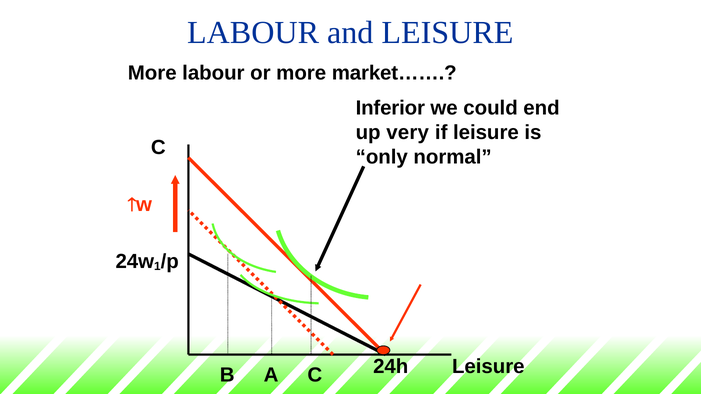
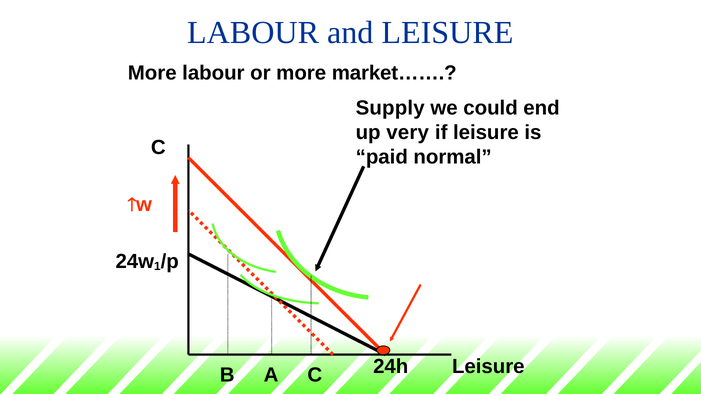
Inferior: Inferior -> Supply
only: only -> paid
